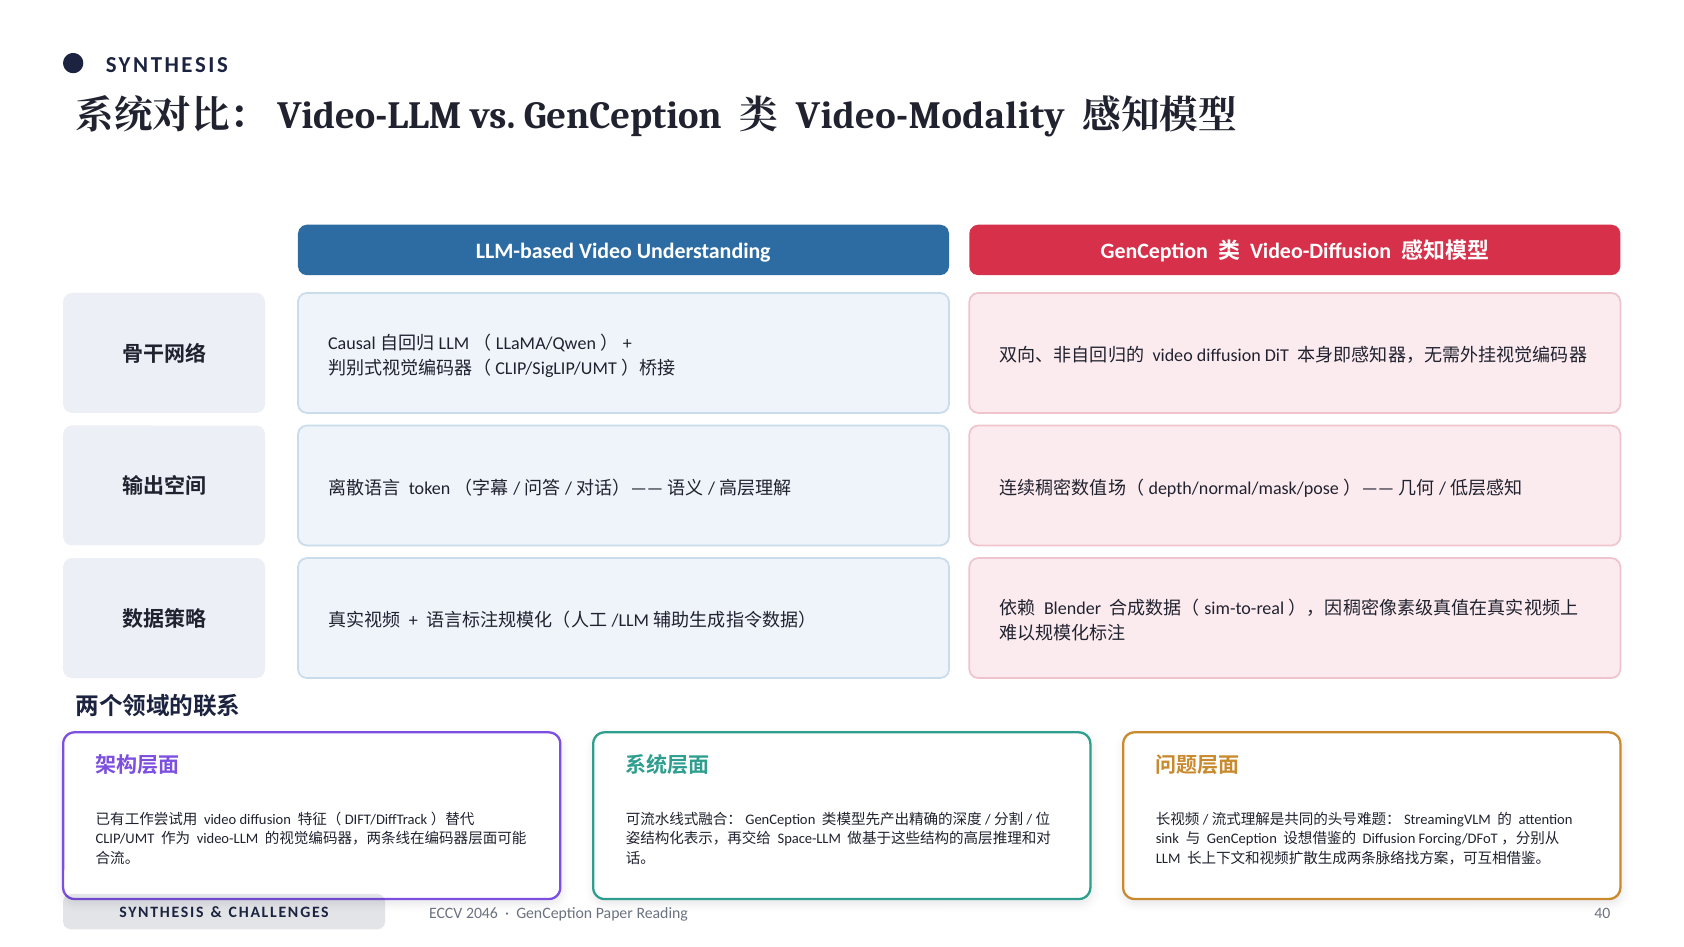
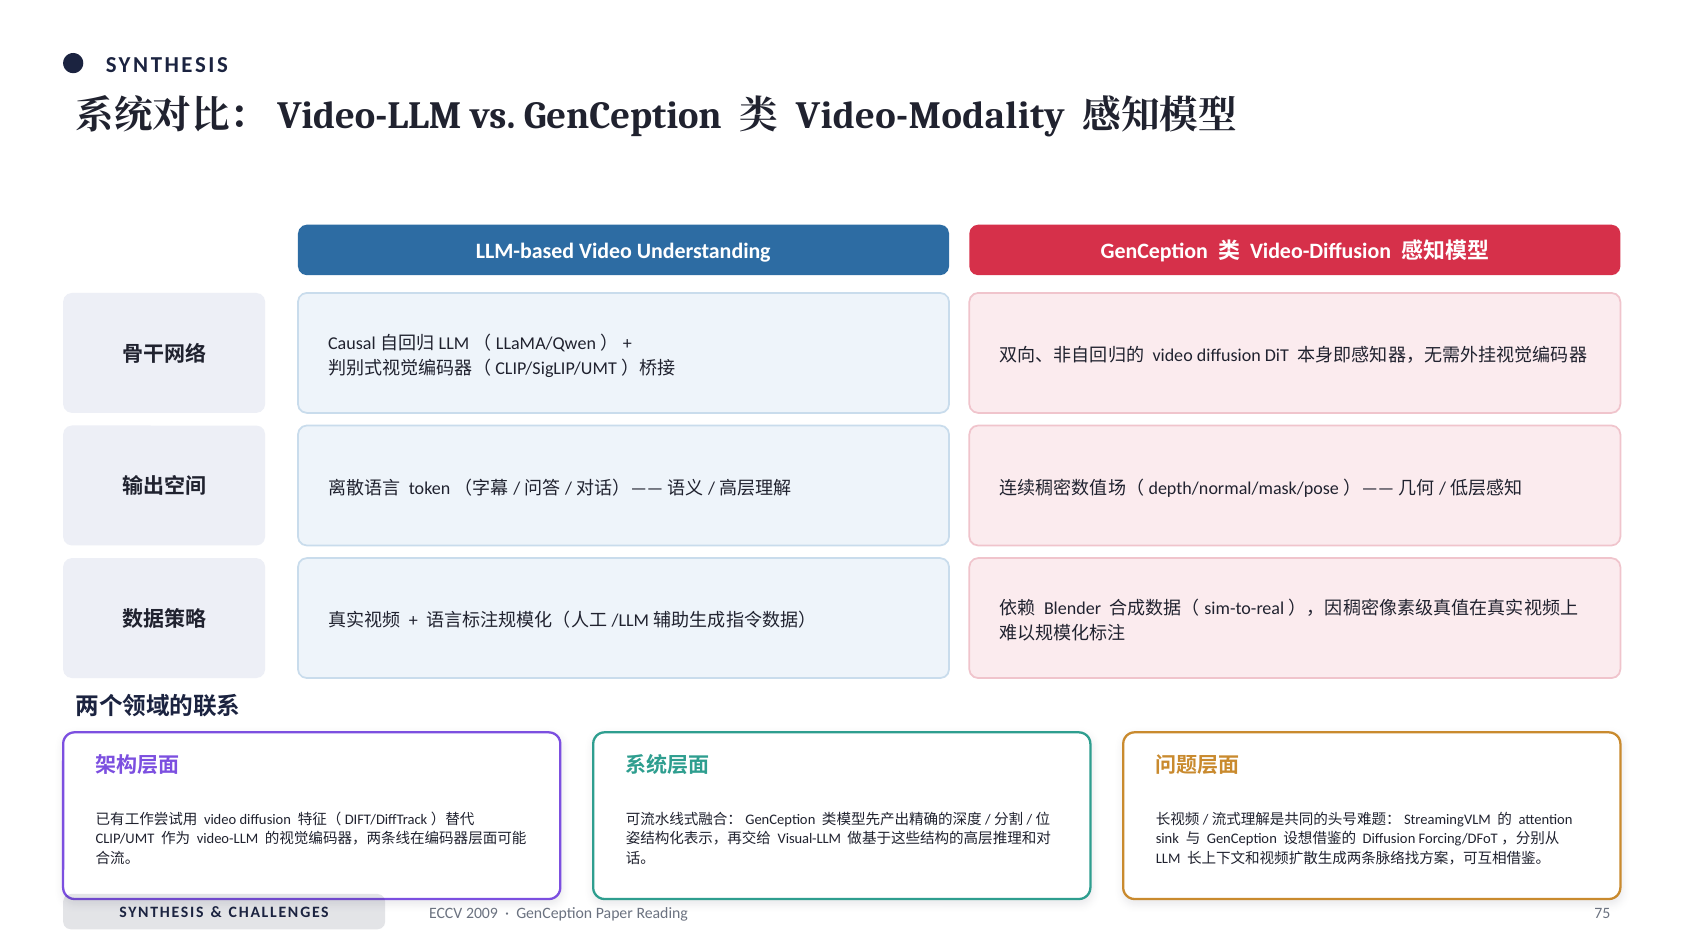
Space-LLM: Space-LLM -> Visual-LLM
2046: 2046 -> 2009
40: 40 -> 75
